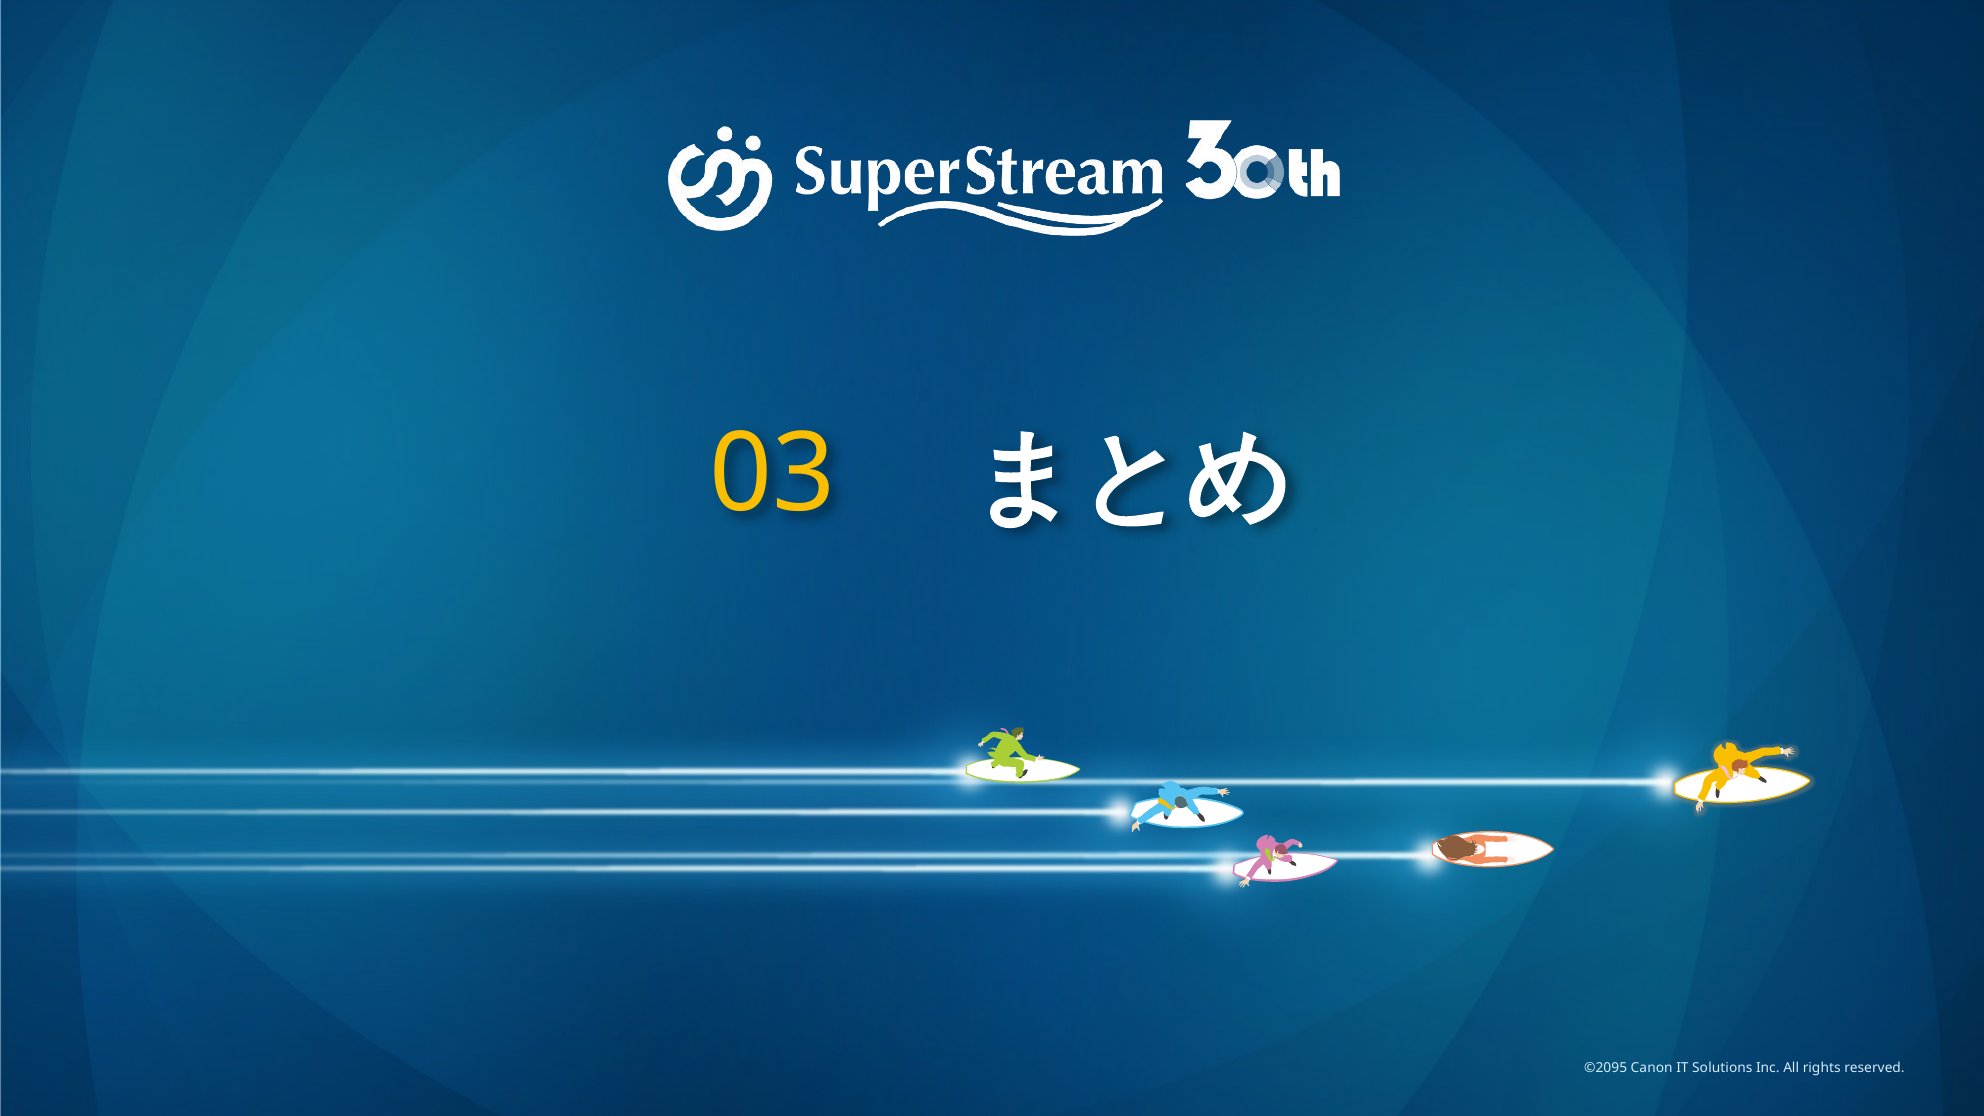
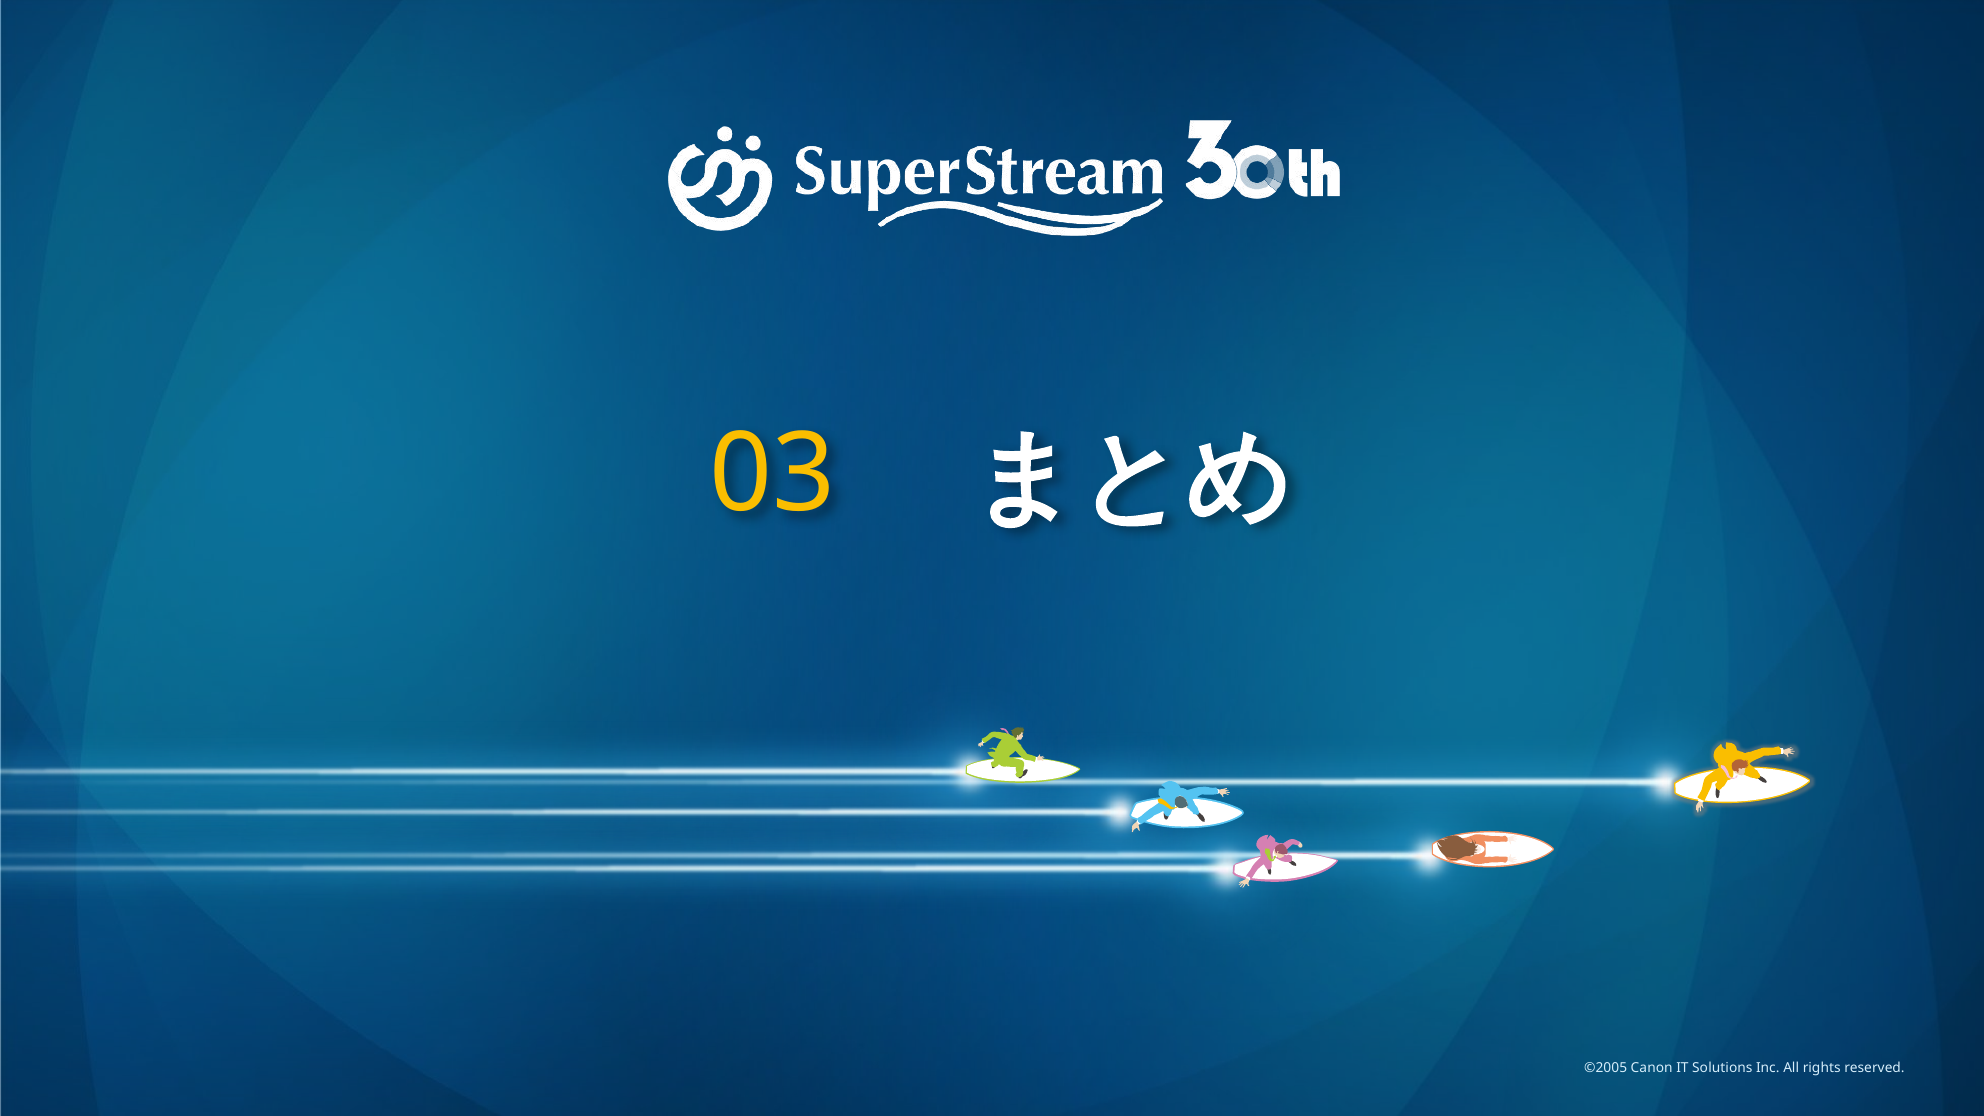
©2095: ©2095 -> ©2005
